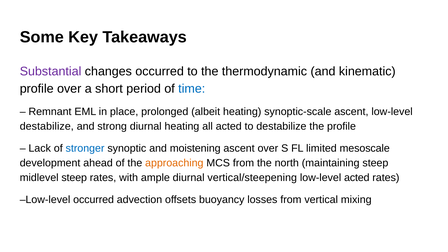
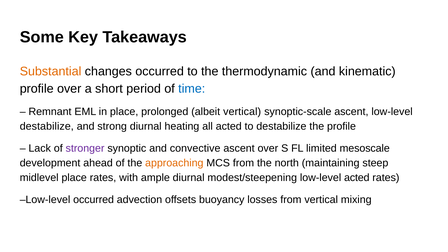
Substantial colour: purple -> orange
albeit heating: heating -> vertical
stronger colour: blue -> purple
moistening: moistening -> convective
midlevel steep: steep -> place
vertical/steepening: vertical/steepening -> modest/steepening
